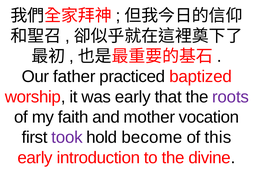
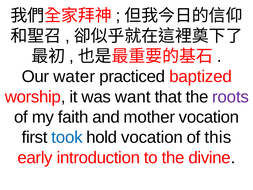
father: father -> water
was early: early -> want
took colour: purple -> blue
hold become: become -> vocation
